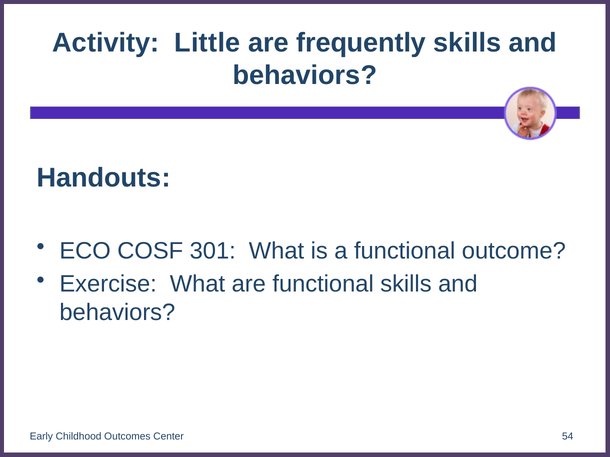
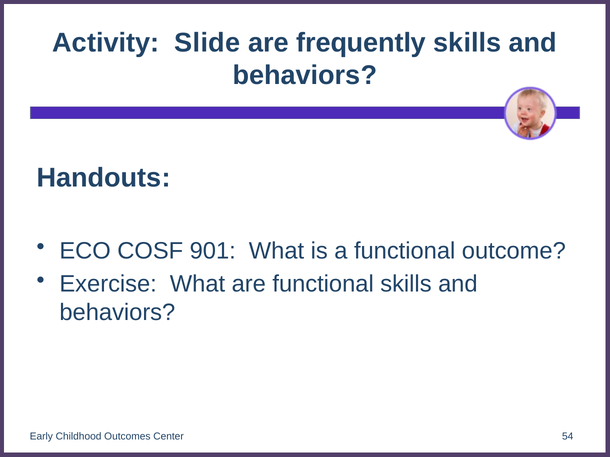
Little: Little -> Slide
301: 301 -> 901
